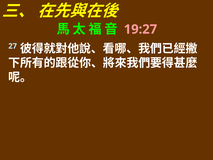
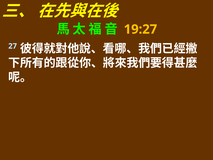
19:27 colour: pink -> yellow
